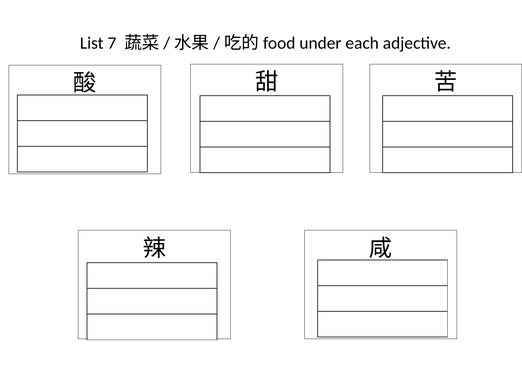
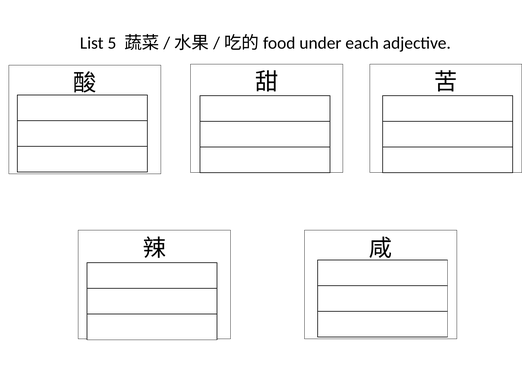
7: 7 -> 5
